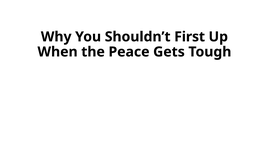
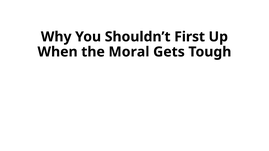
Peace: Peace -> Moral
